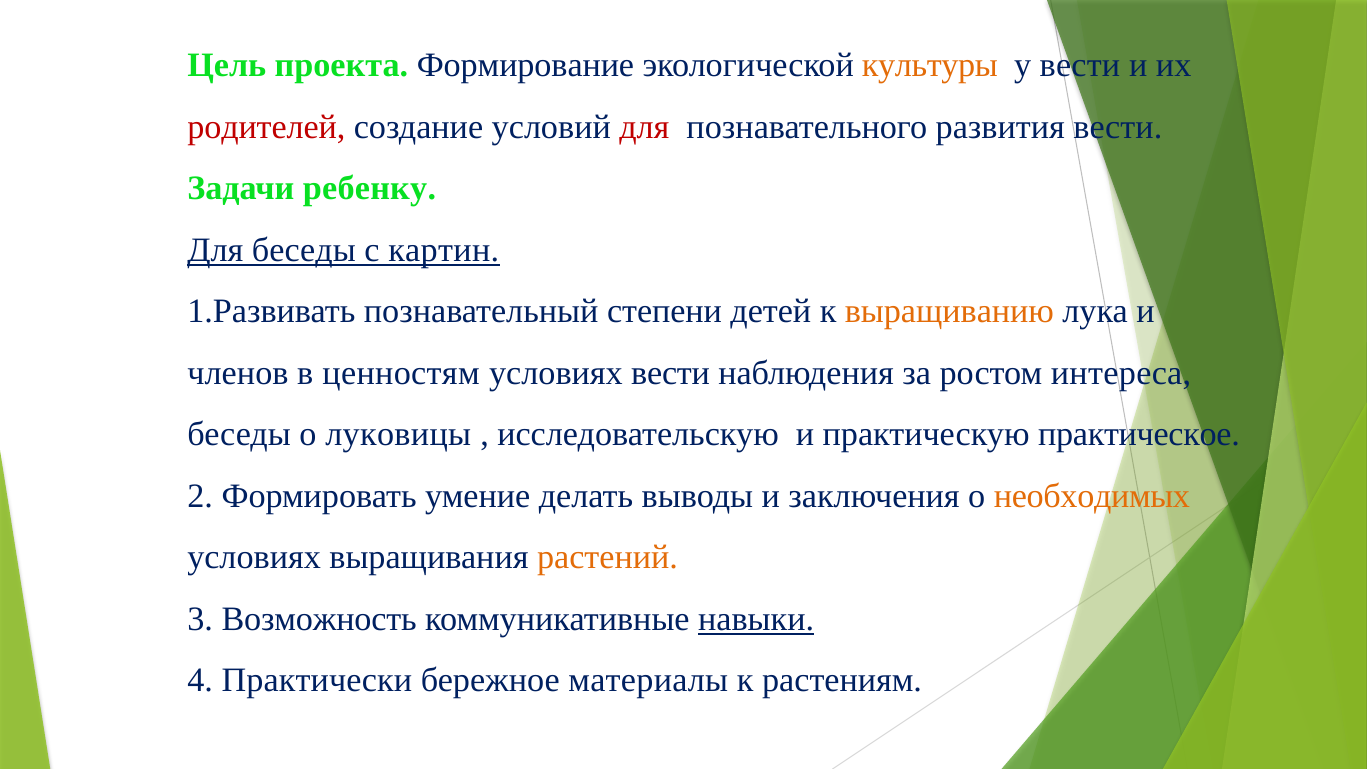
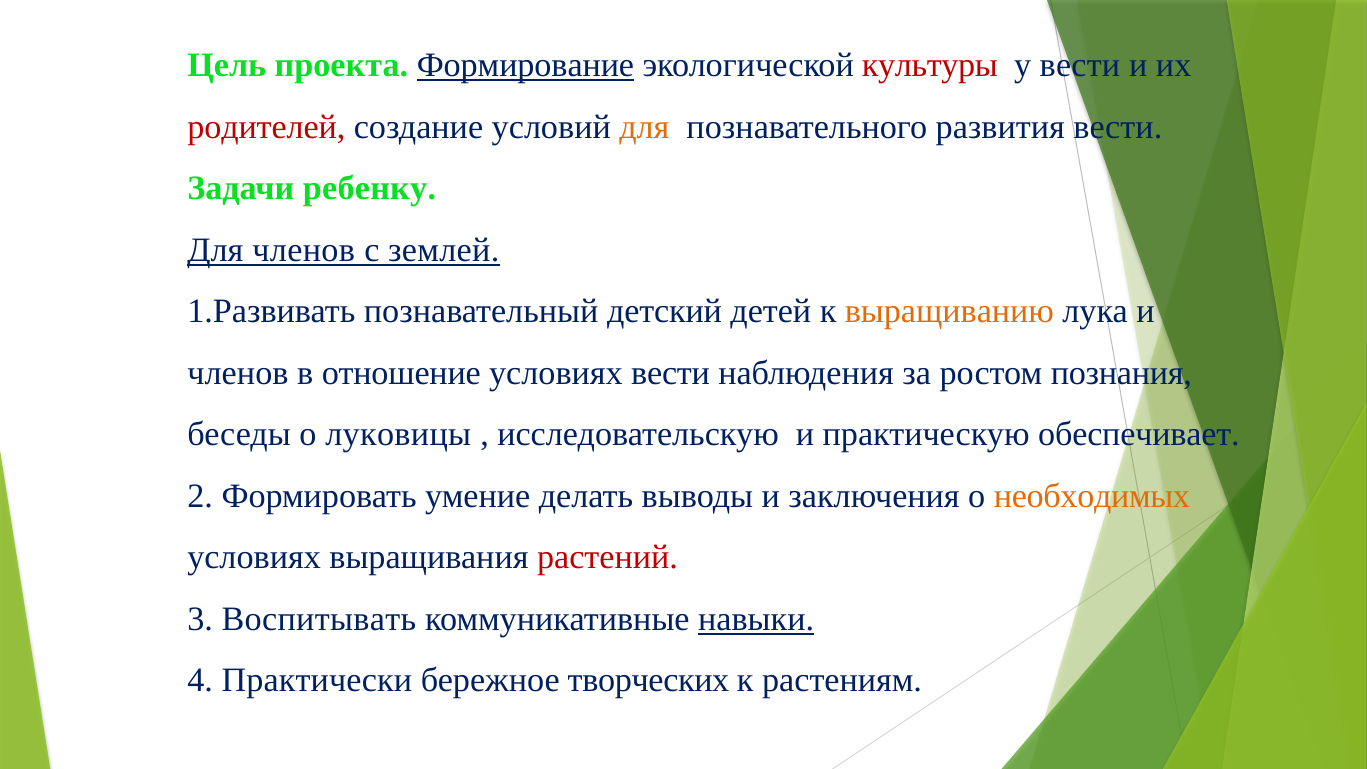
Формирование underline: none -> present
культуры colour: orange -> red
для at (644, 127) colour: red -> orange
Для беседы: беседы -> членов
картин: картин -> землей
степени: степени -> детский
ценностям: ценностям -> отношение
интереса: интереса -> познания
практическое: практическое -> обеспечивает
растений colour: orange -> red
Возможность: Возможность -> Воспитывать
материалы: материалы -> творческих
